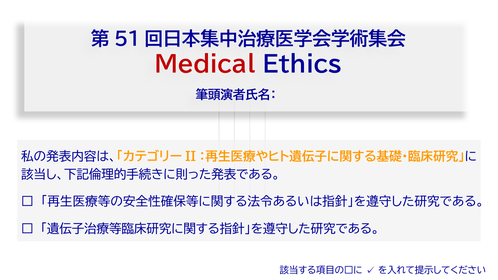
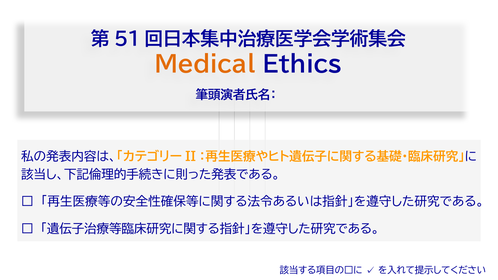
Medical colour: red -> orange
